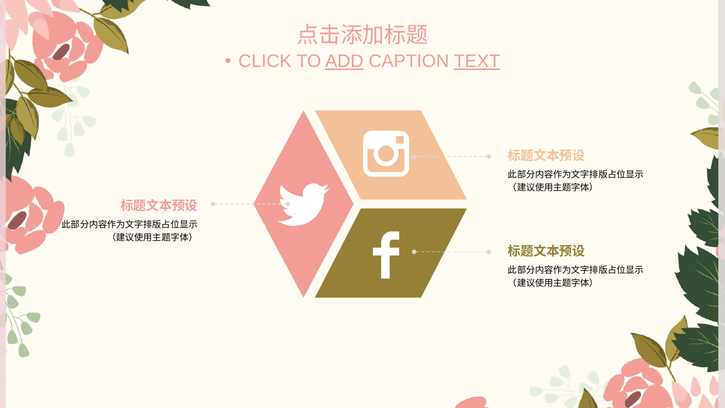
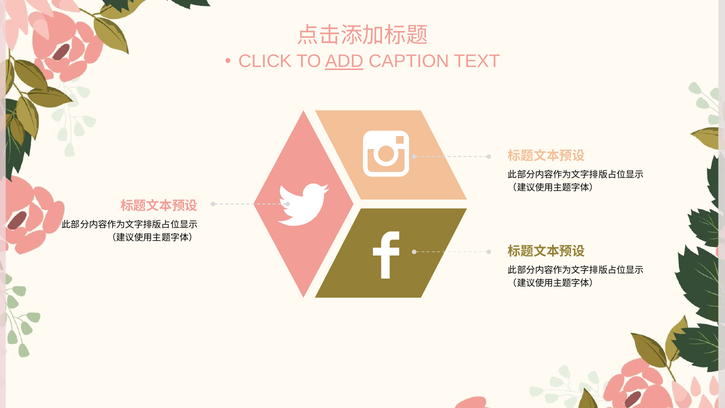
TEXT underline: present -> none
